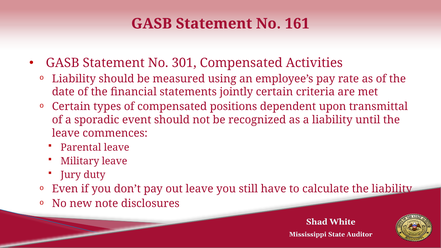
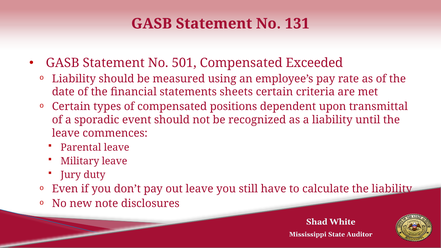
161: 161 -> 131
301: 301 -> 501
Activities: Activities -> Exceeded
jointly: jointly -> sheets
